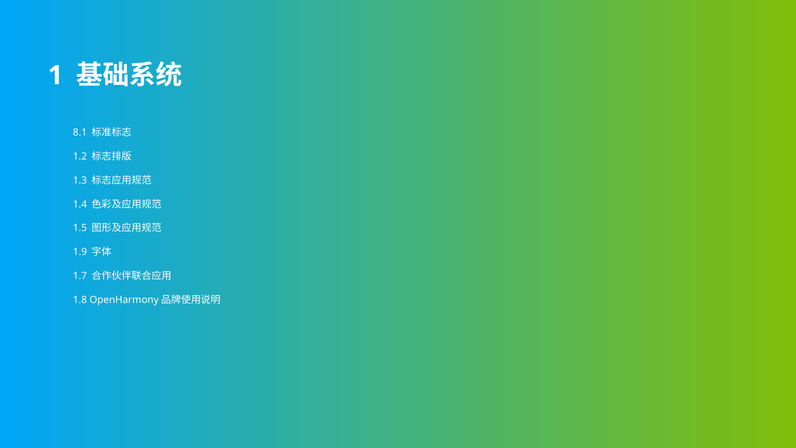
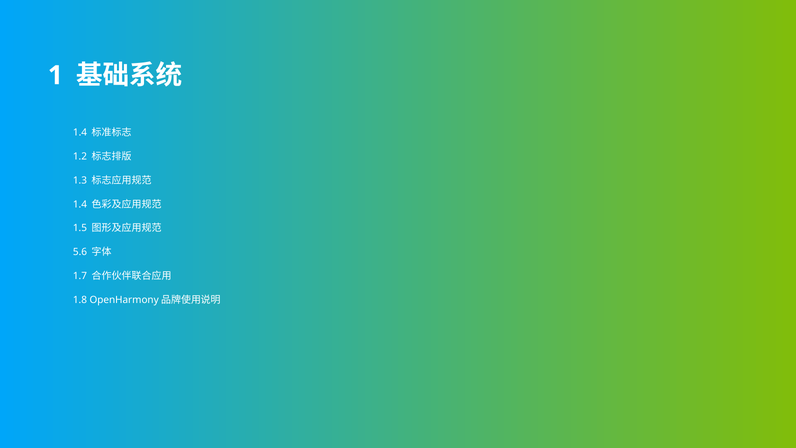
8.1 at (80, 133): 8.1 -> 1.4
1.9: 1.9 -> 5.6
